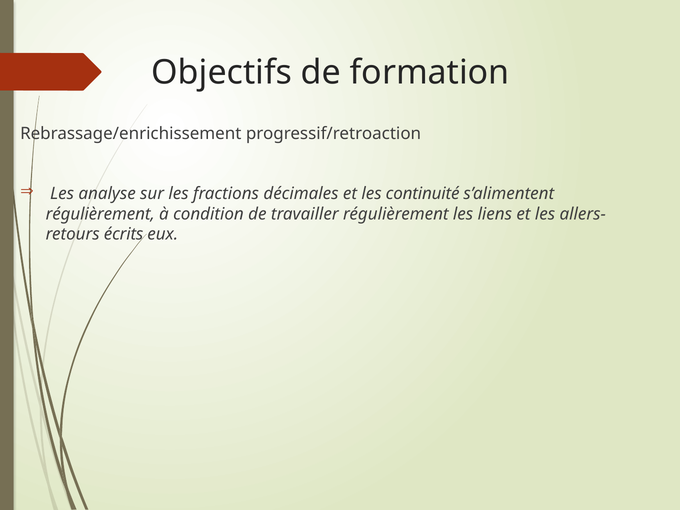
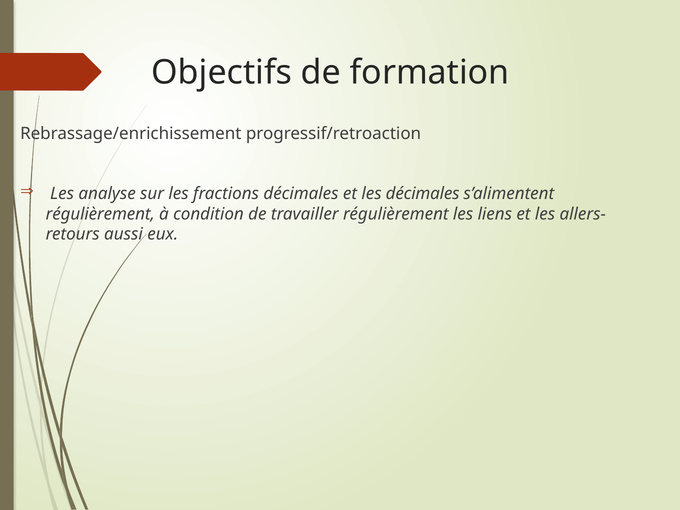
les continuité: continuité -> décimales
écrits: écrits -> aussi
